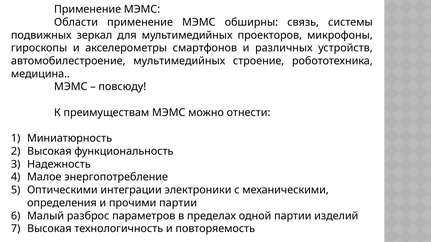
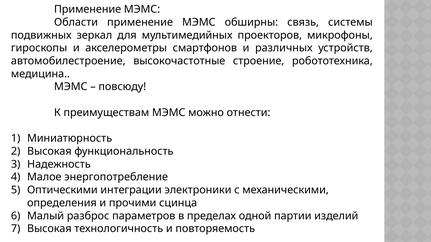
автомобилестроение мультимедийных: мультимедийных -> высокочастотные
прочими партии: партии -> сцинца
